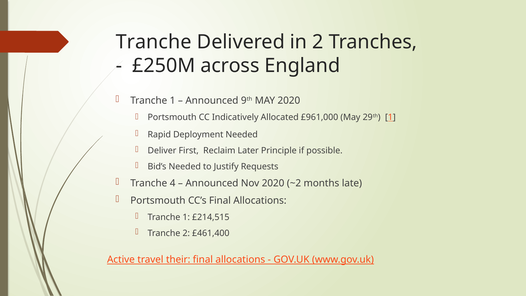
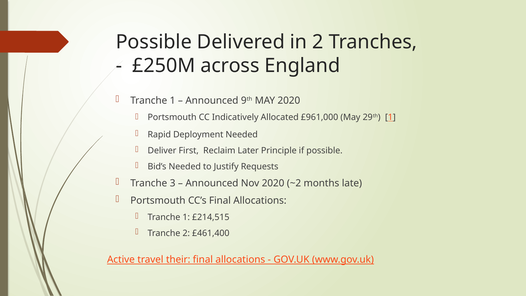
Tranche at (154, 42): Tranche -> Possible
4: 4 -> 3
